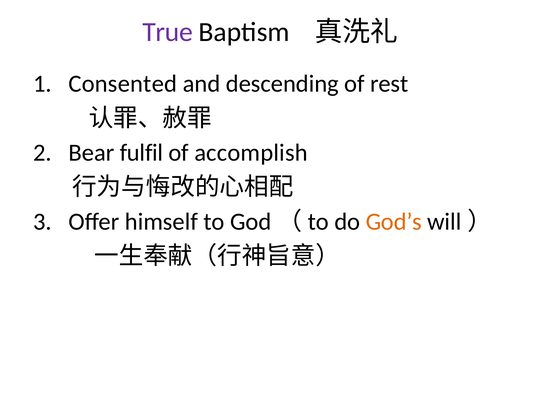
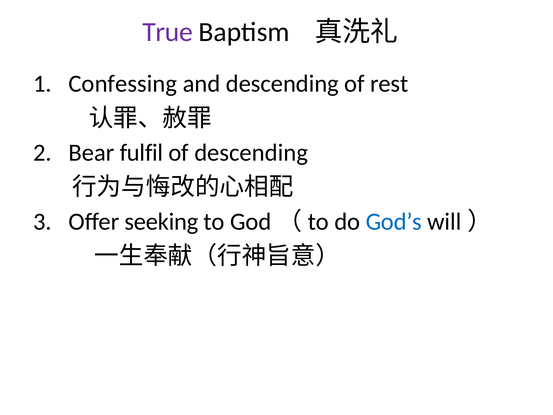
Consented: Consented -> Confessing
of accomplish: accomplish -> descending
himself: himself -> seeking
God’s colour: orange -> blue
